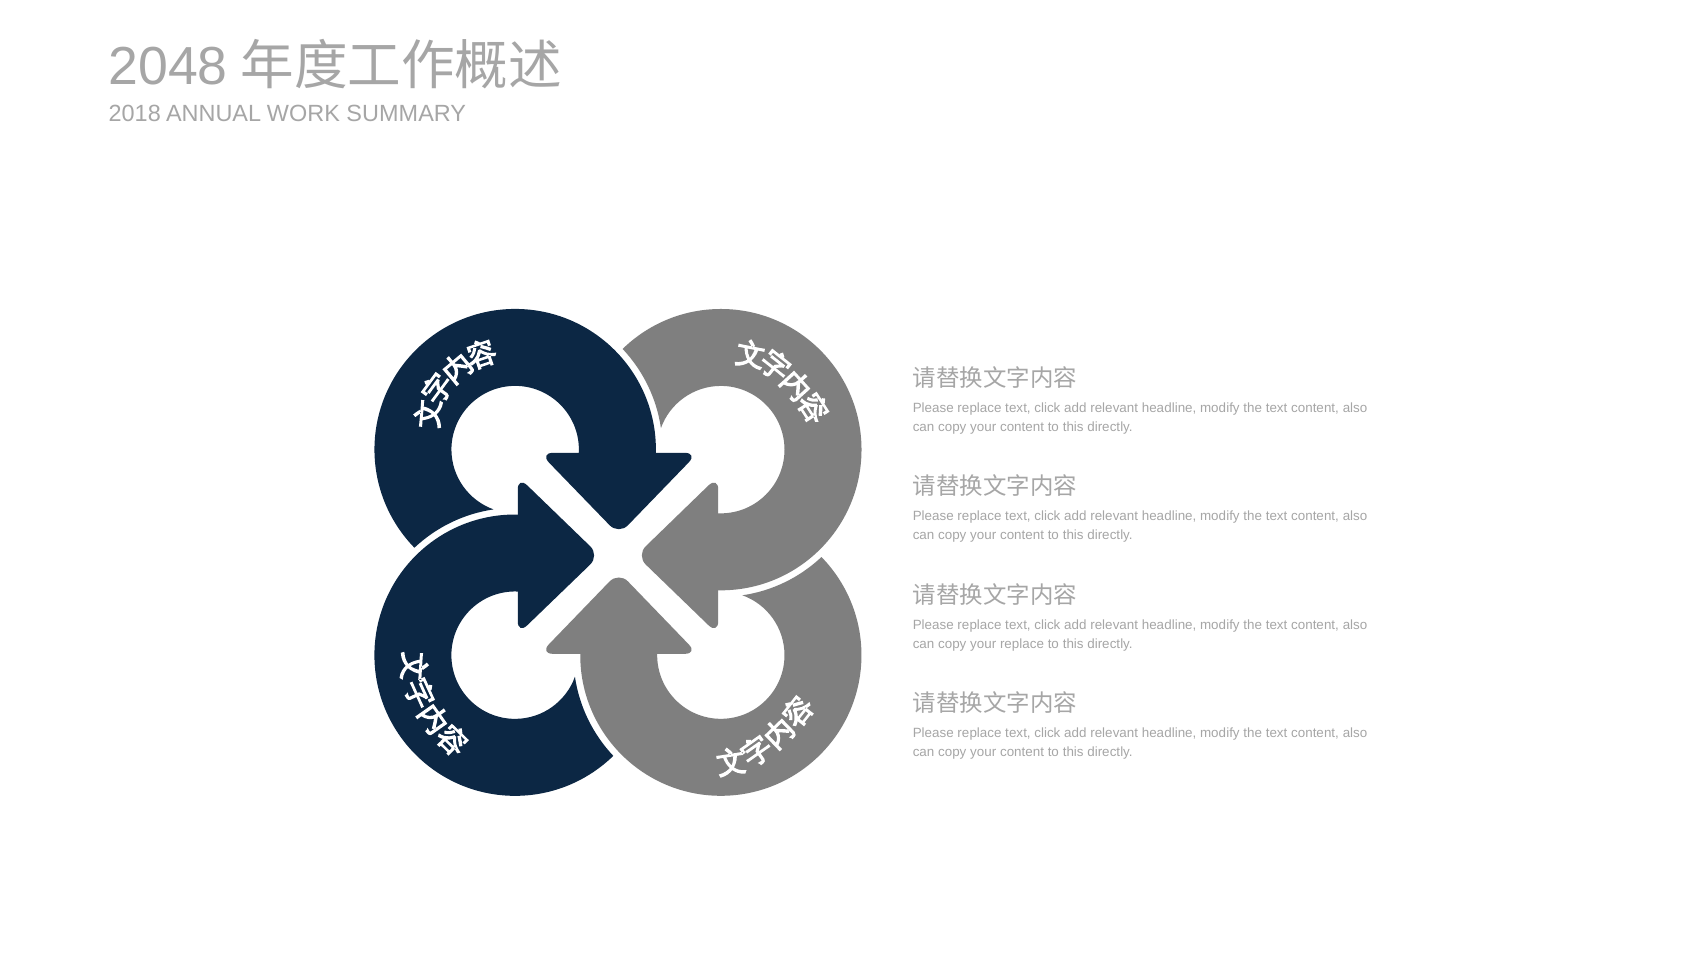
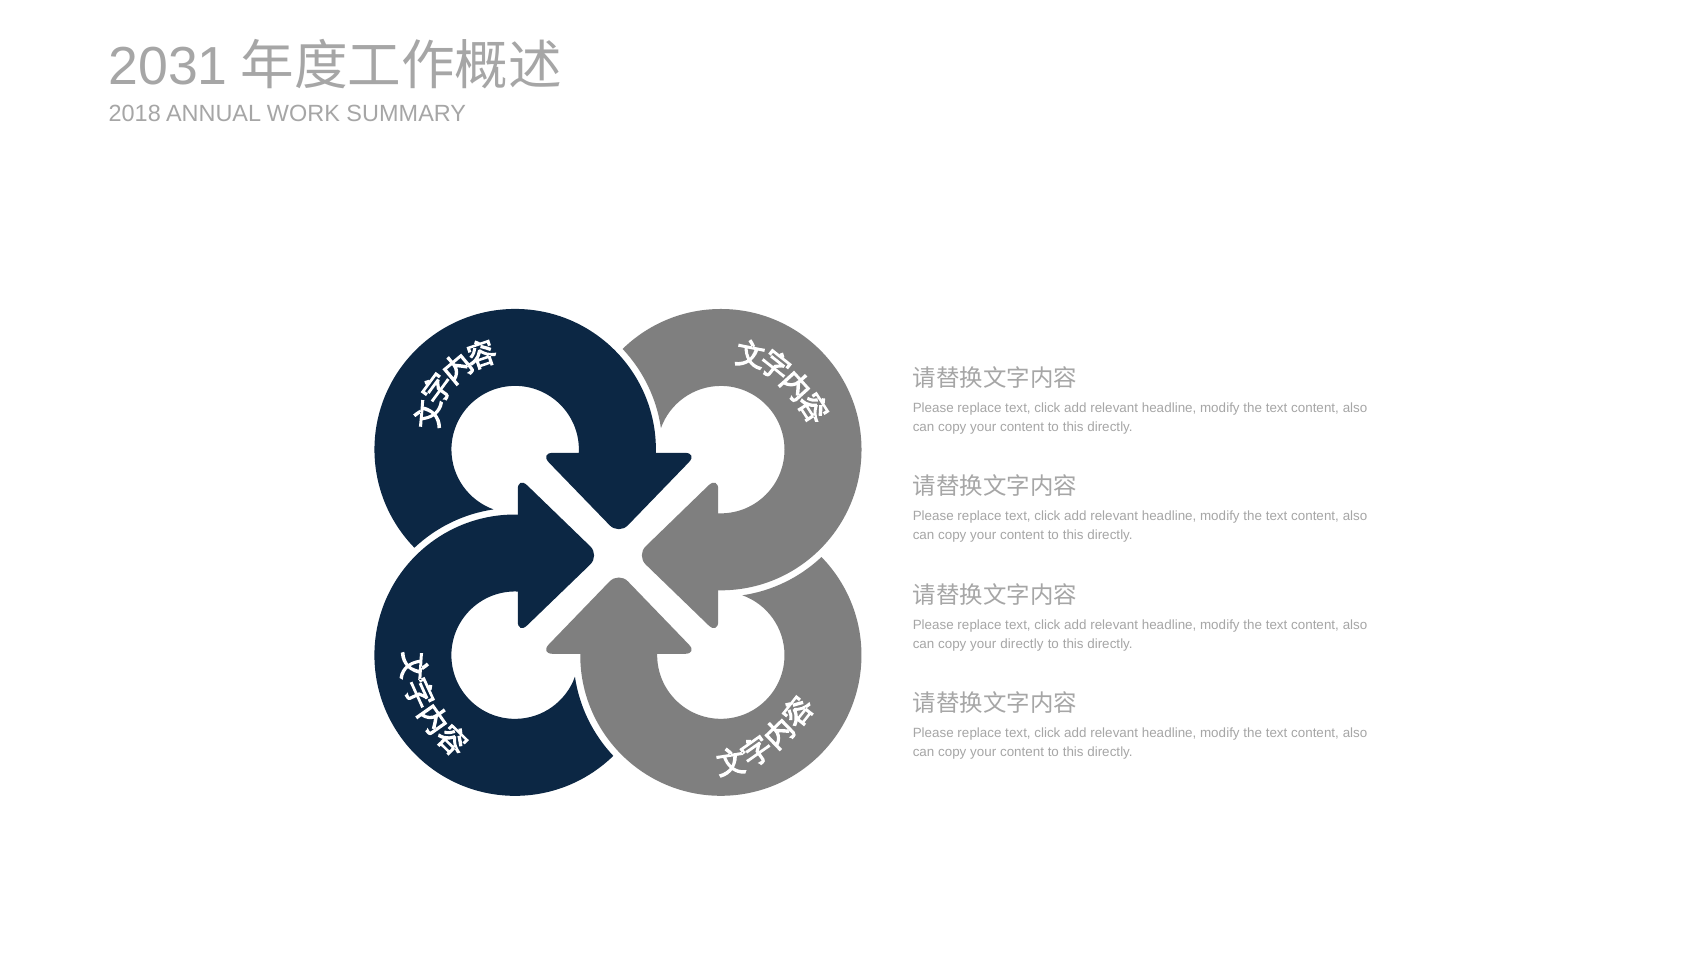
2048: 2048 -> 2031
your replace: replace -> directly
